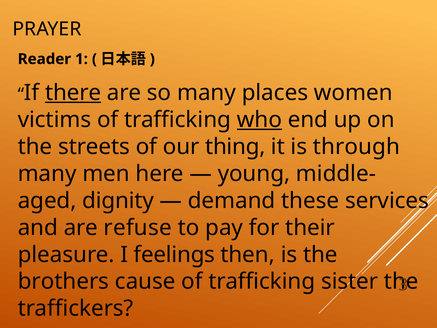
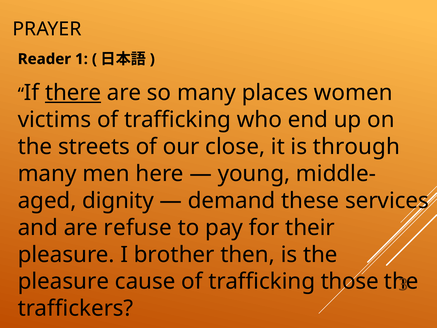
who underline: present -> none
thing: thing -> close
feelings: feelings -> brother
brothers at (63, 281): brothers -> pleasure
sister: sister -> those
